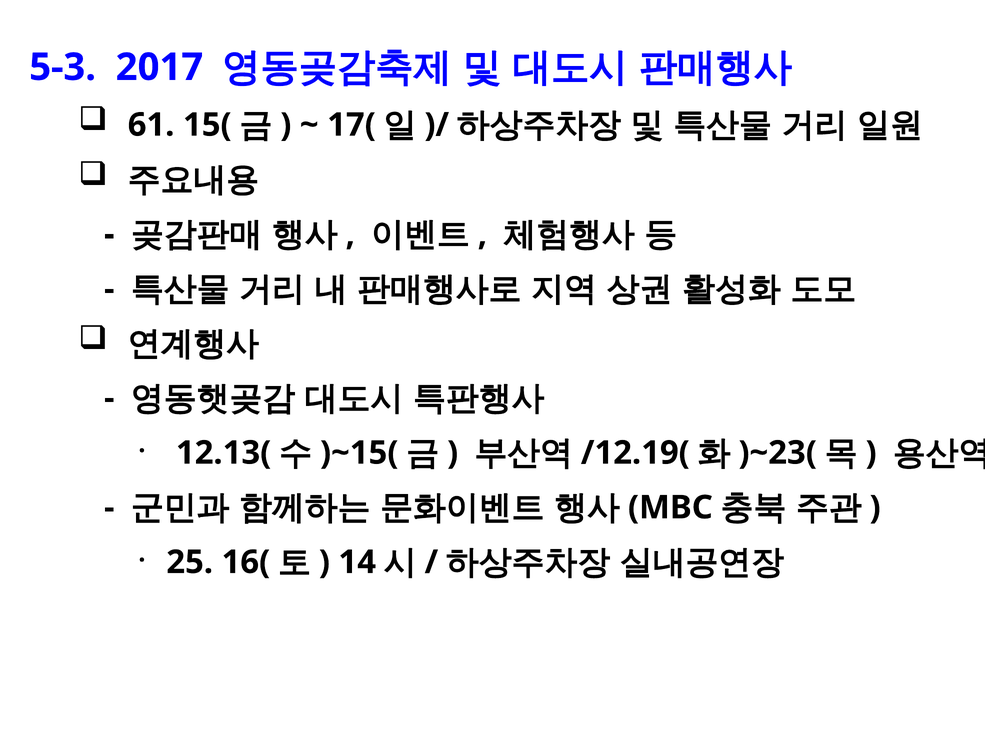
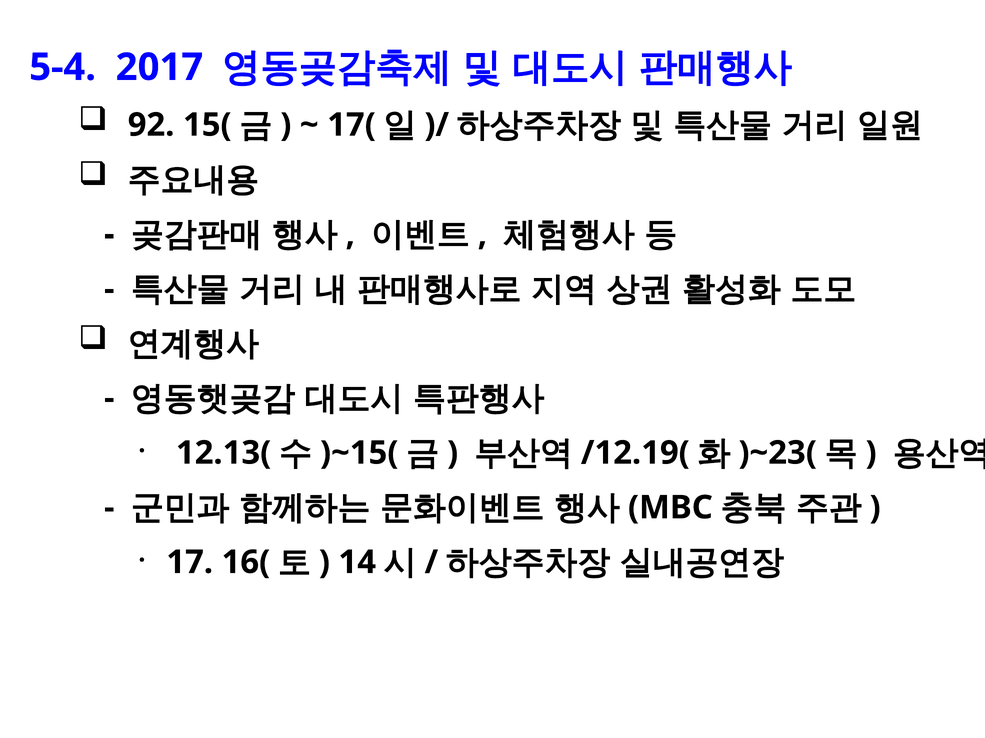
5-3: 5-3 -> 5-4
61: 61 -> 92
25: 25 -> 17
